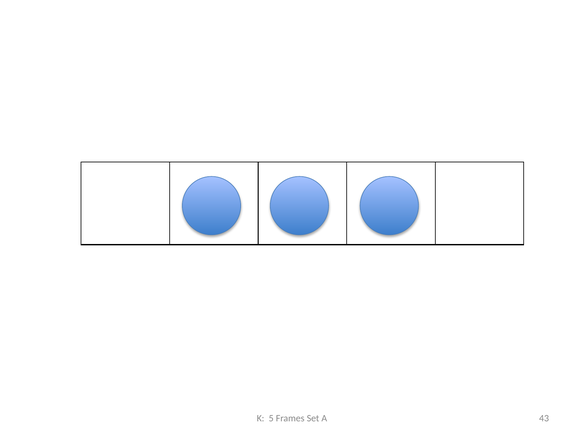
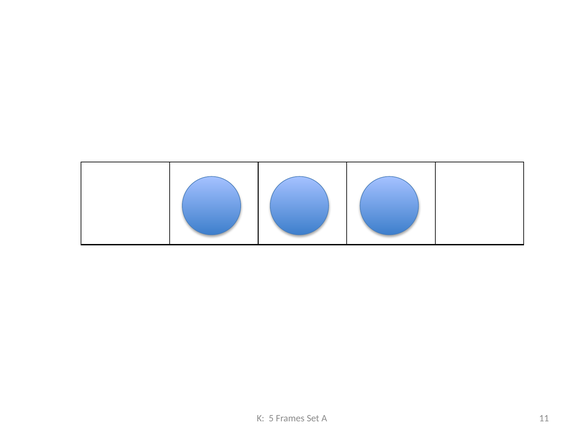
43: 43 -> 11
